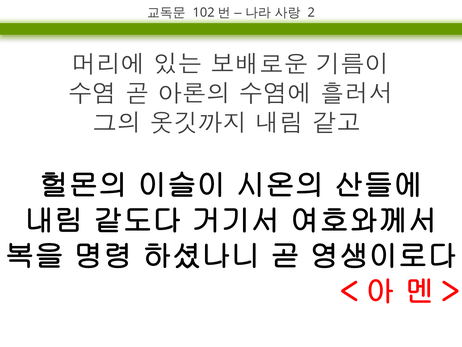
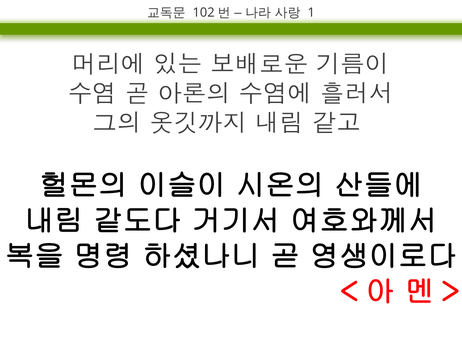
2: 2 -> 1
